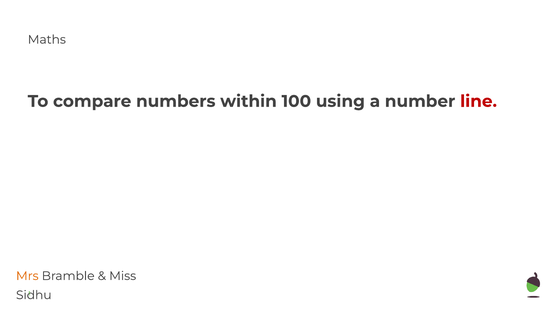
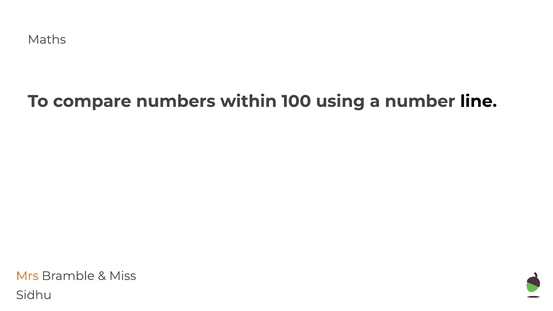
line colour: red -> black
